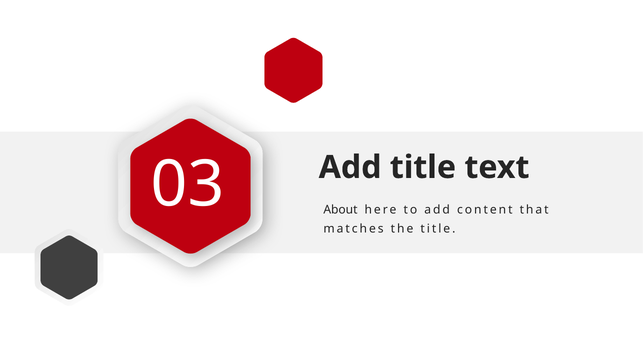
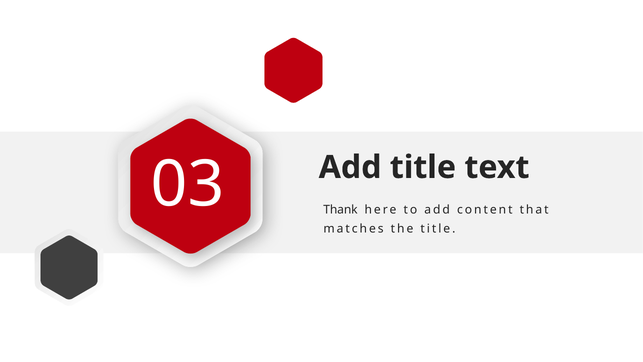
About: About -> Thank
